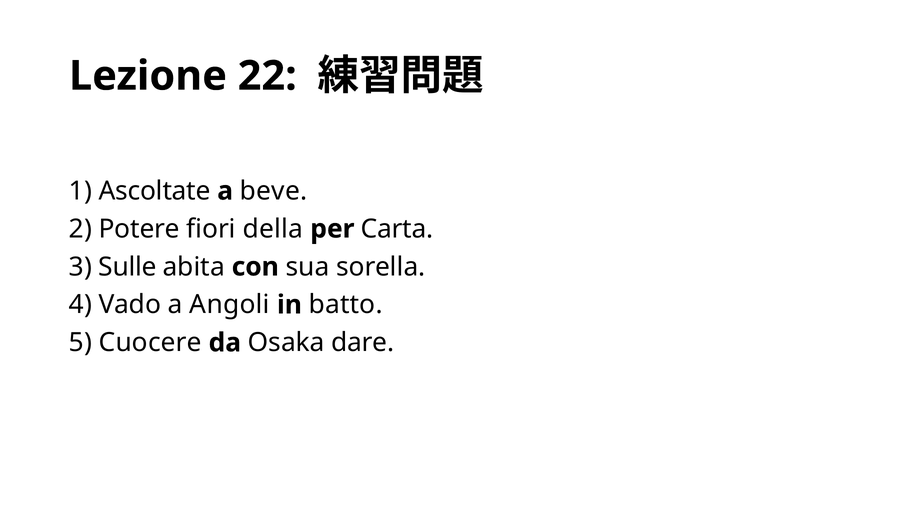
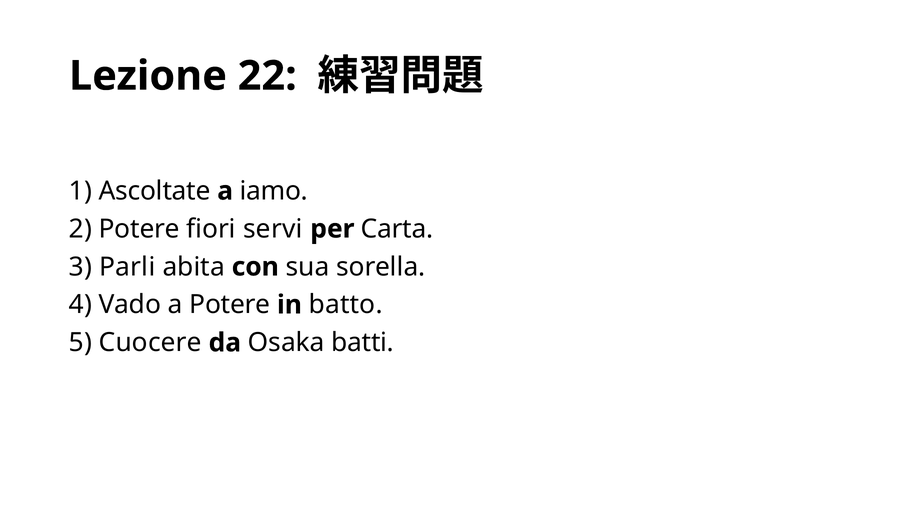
beve: beve -> iamo
della: della -> servi
Sulle: Sulle -> Parli
a Angoli: Angoli -> Potere
dare: dare -> batti
